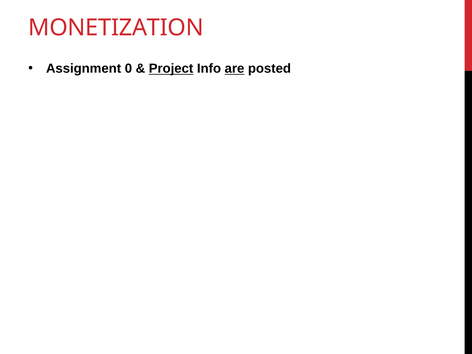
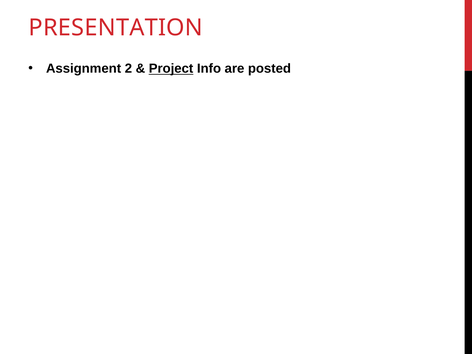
MONETIZATION: MONETIZATION -> PRESENTATION
0: 0 -> 2
are underline: present -> none
